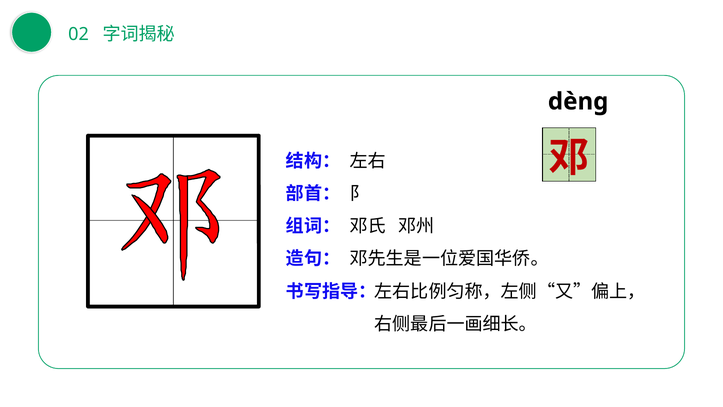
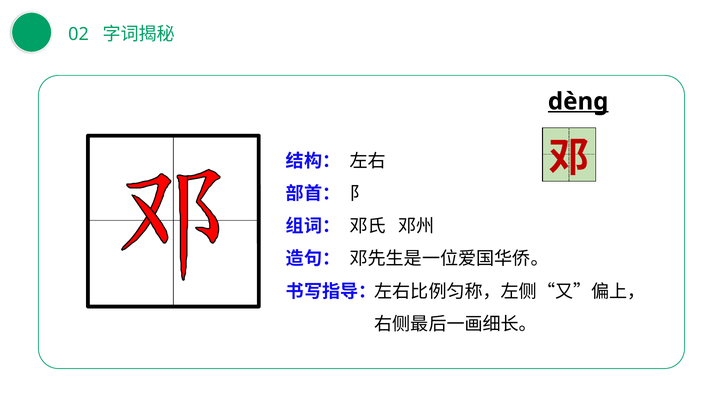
dèng underline: none -> present
